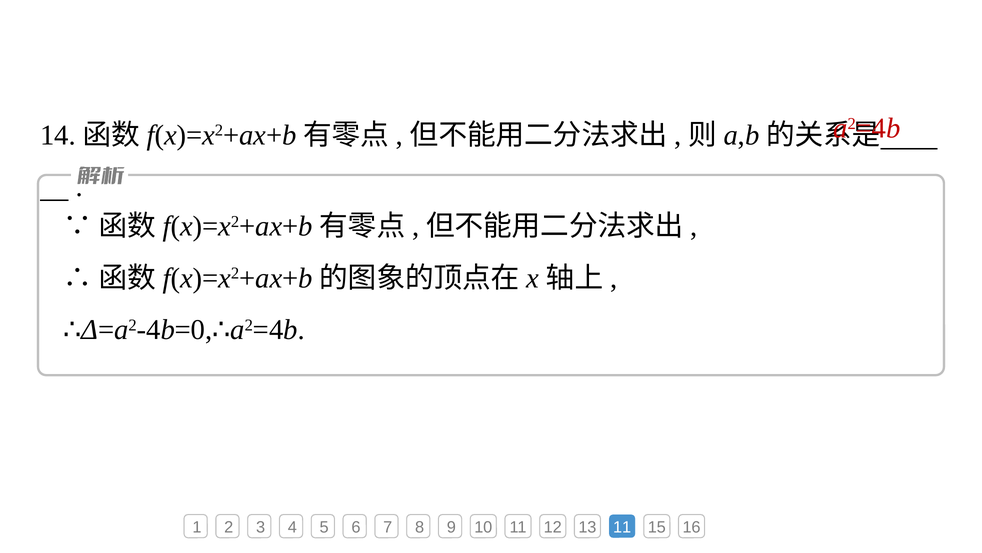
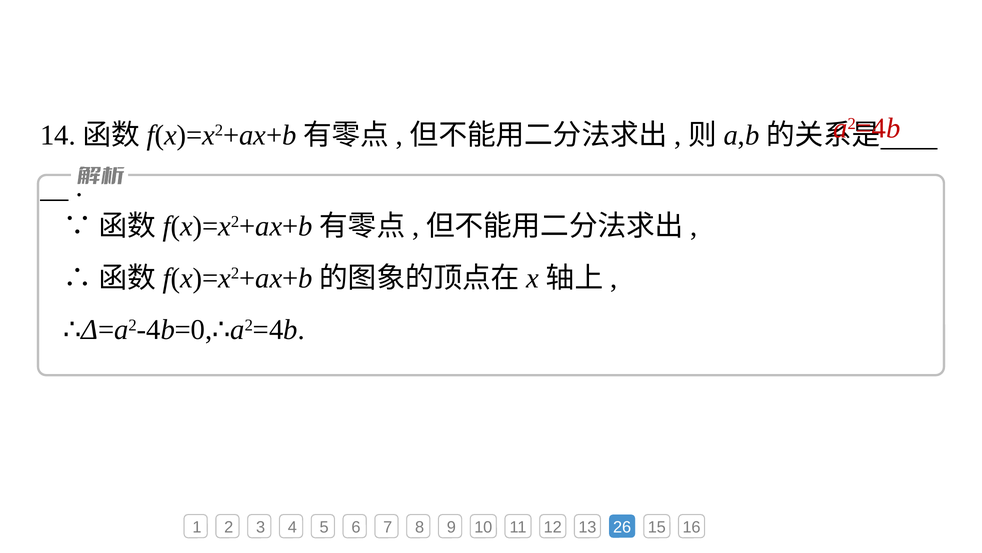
13 11: 11 -> 26
